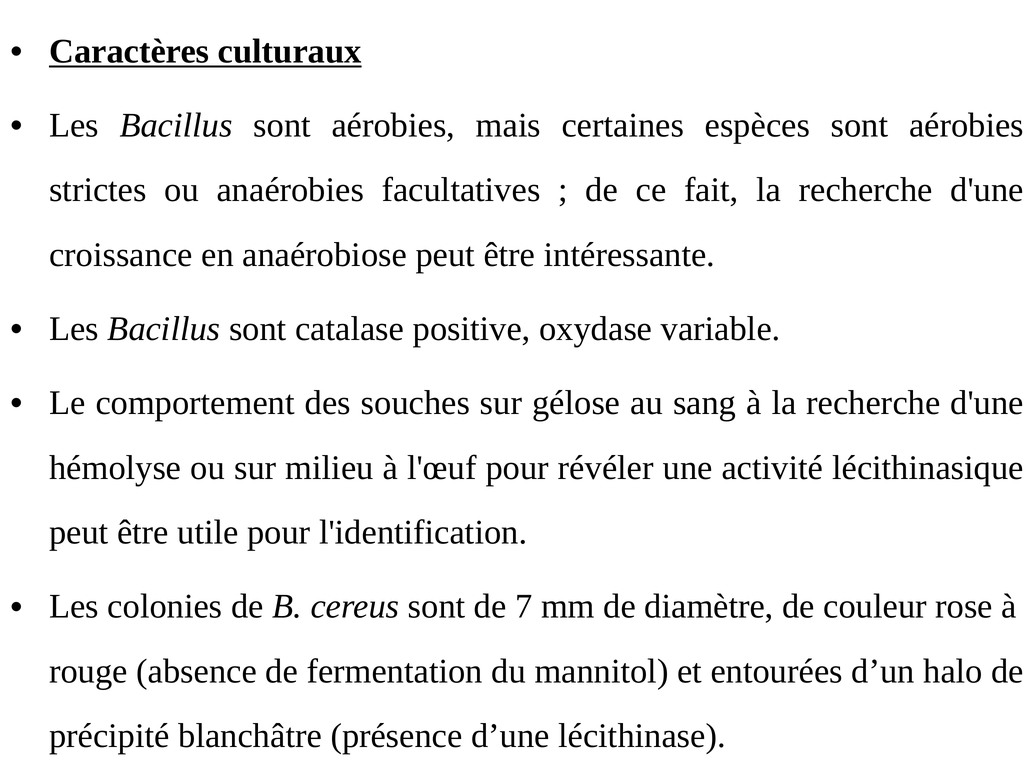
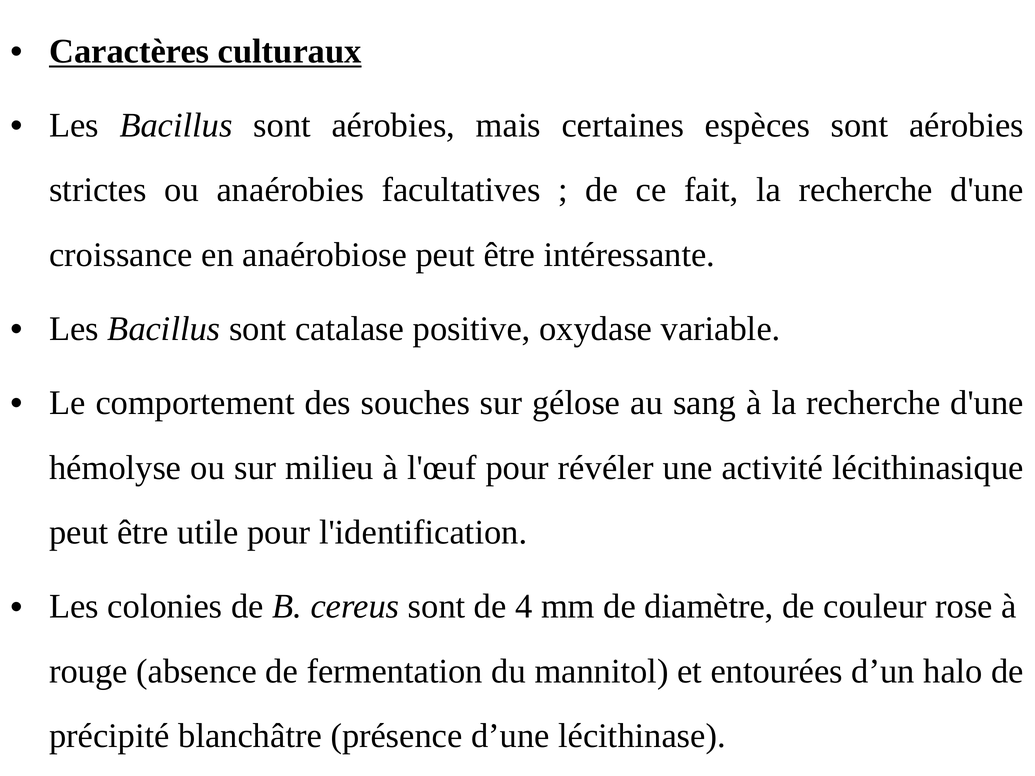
7: 7 -> 4
